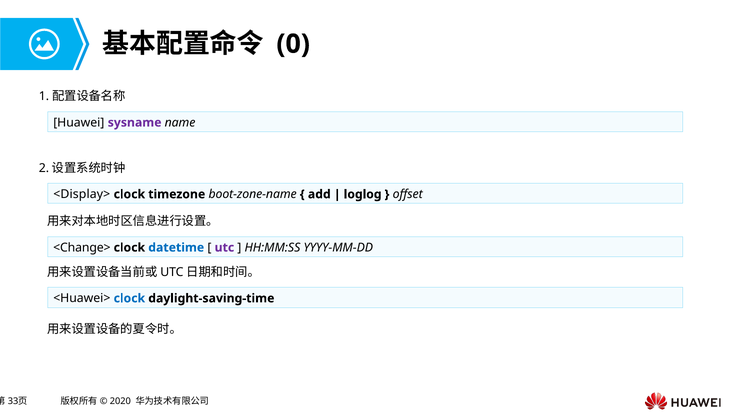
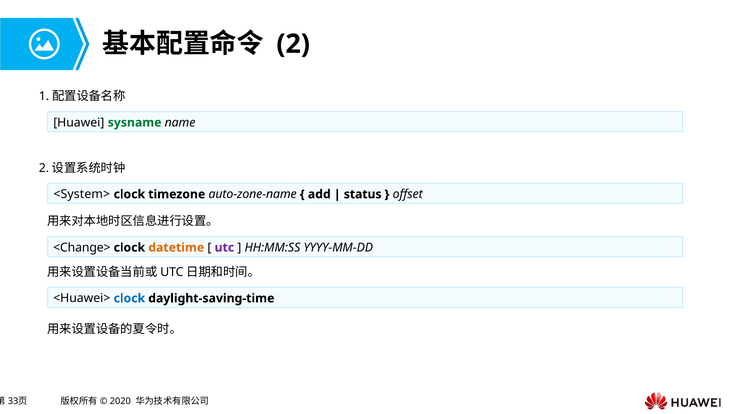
0: 0 -> 2
sysname colour: purple -> green
<Display>: <Display> -> <System>
boot-zone-name: boot-zone-name -> auto-zone-name
loglog: loglog -> status
datetime colour: blue -> orange
